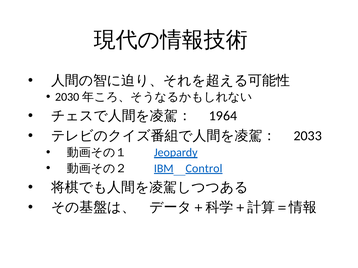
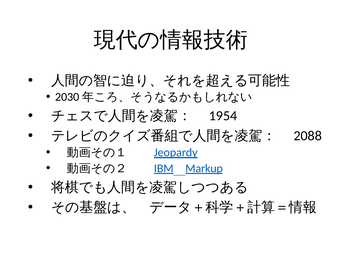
1964: 1964 -> 1954
2033: 2033 -> 2088
Control: Control -> Markup
